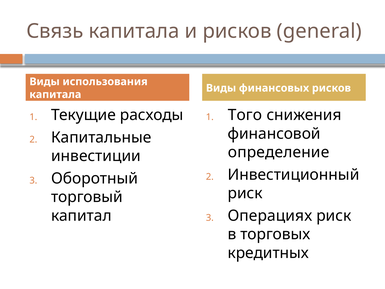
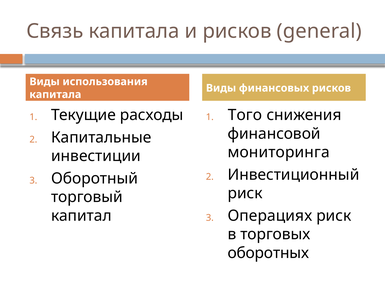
определение: определение -> мониторинга
кредитных: кредитных -> оборотных
